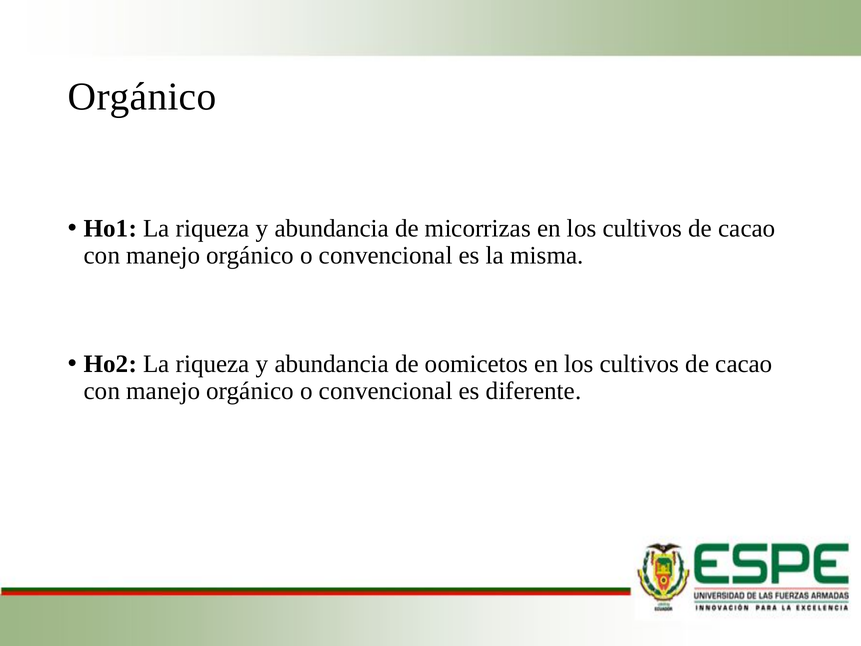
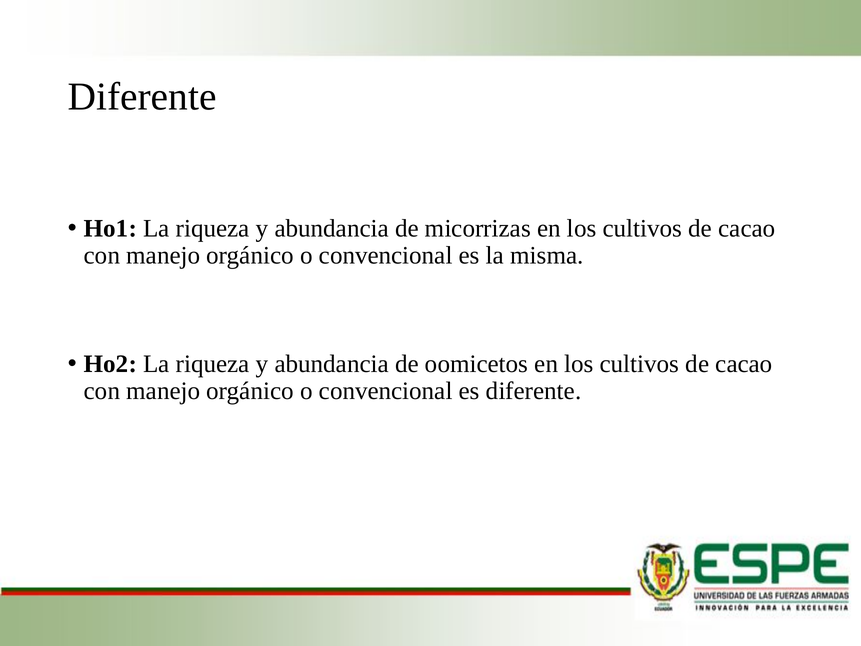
Orgánico at (142, 97): Orgánico -> Diferente
